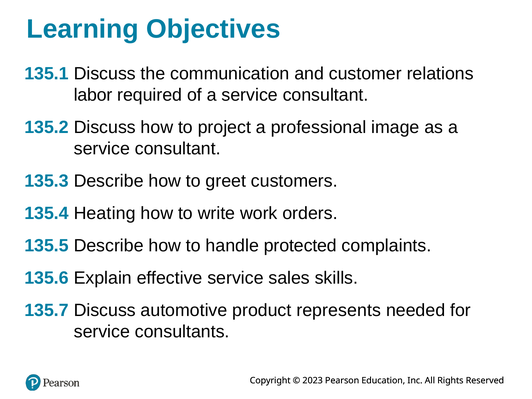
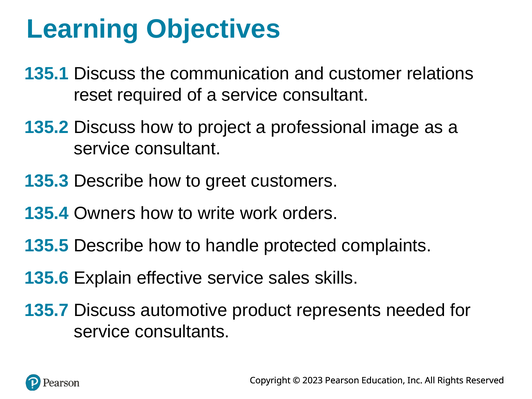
labor: labor -> reset
Heating: Heating -> Owners
